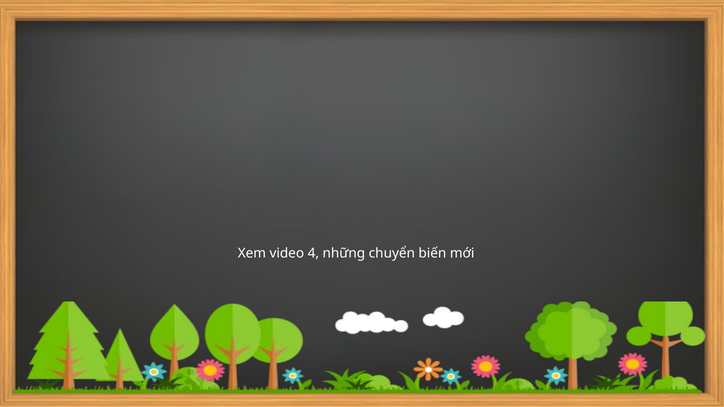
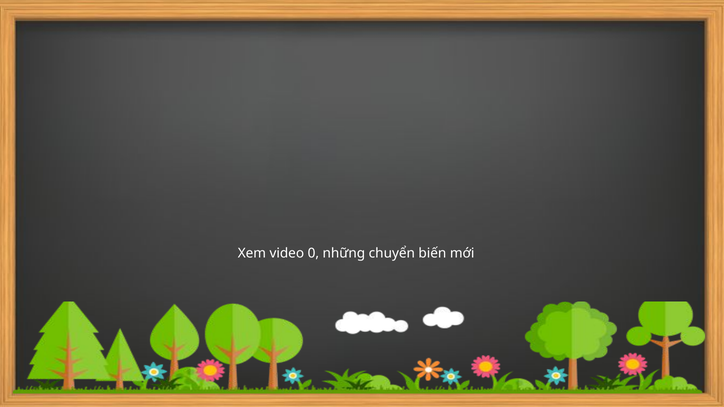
4: 4 -> 0
